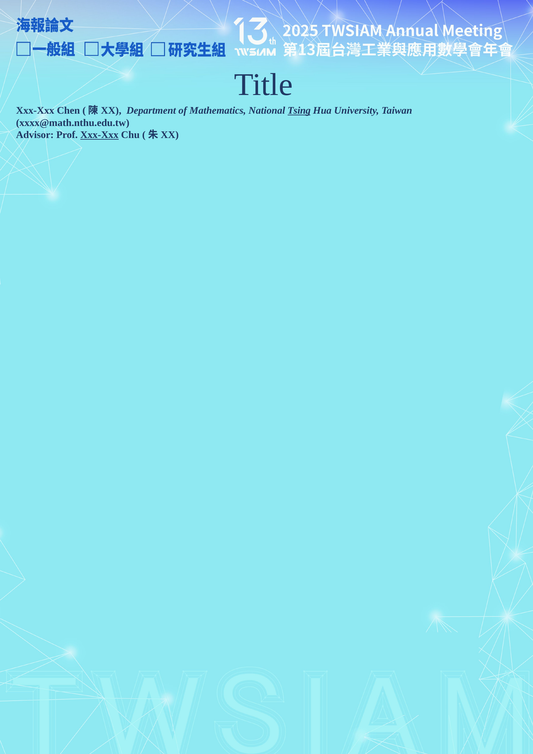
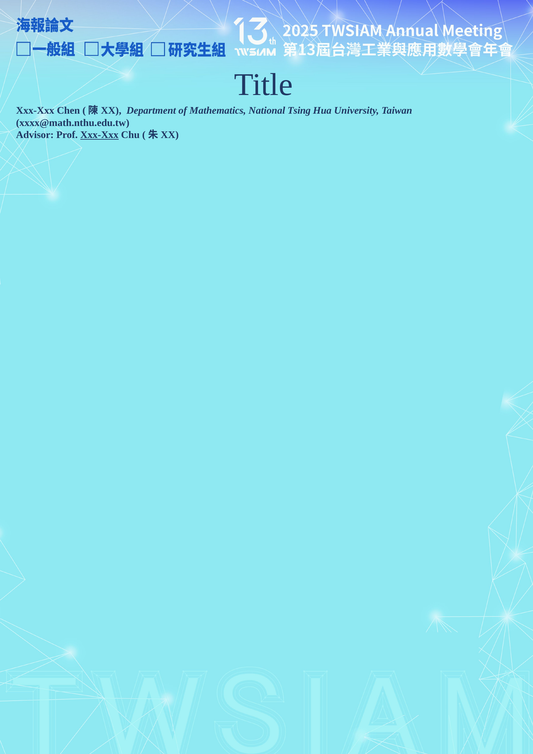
Tsing underline: present -> none
